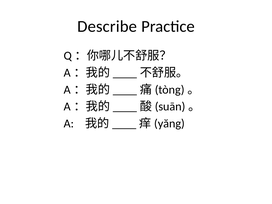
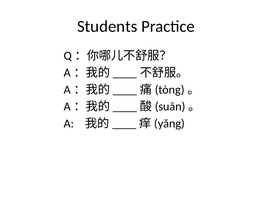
Describe: Describe -> Students
